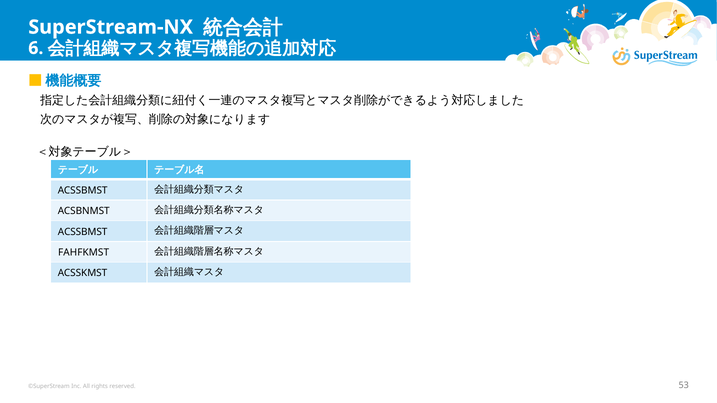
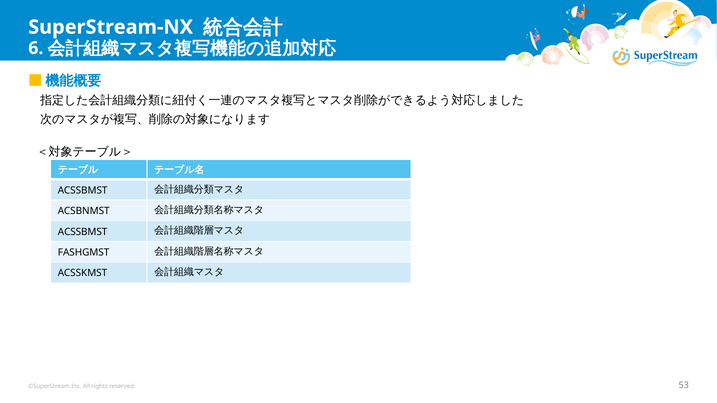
FAHFKMST: FAHFKMST -> FASHGMST
